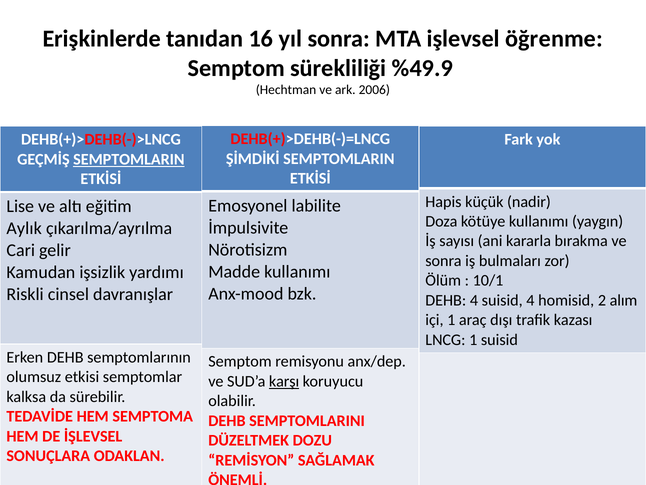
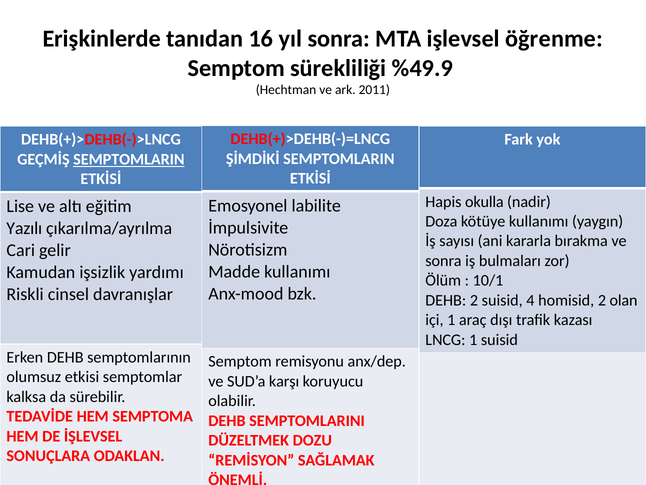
2006: 2006 -> 2011
küçük: küçük -> okulla
Aylık: Aylık -> Yazılı
DEHB 4: 4 -> 2
alım: alım -> olan
karşı underline: present -> none
